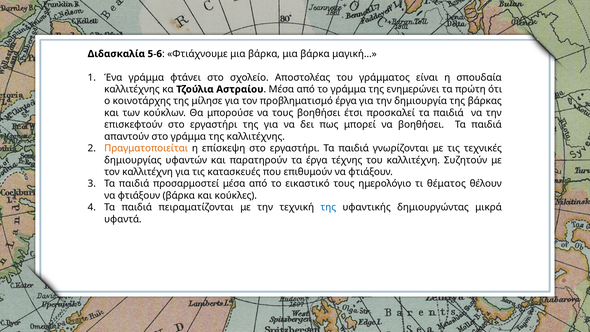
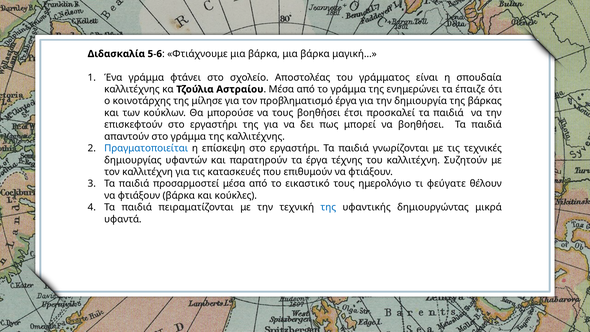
πρώτη: πρώτη -> έπαιζε
Πραγματοποιείται colour: orange -> blue
θέματος: θέματος -> φεύγατε
